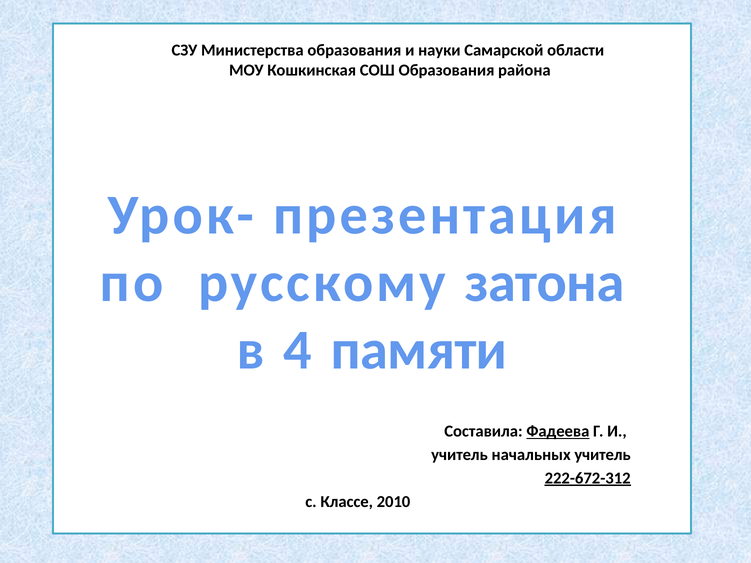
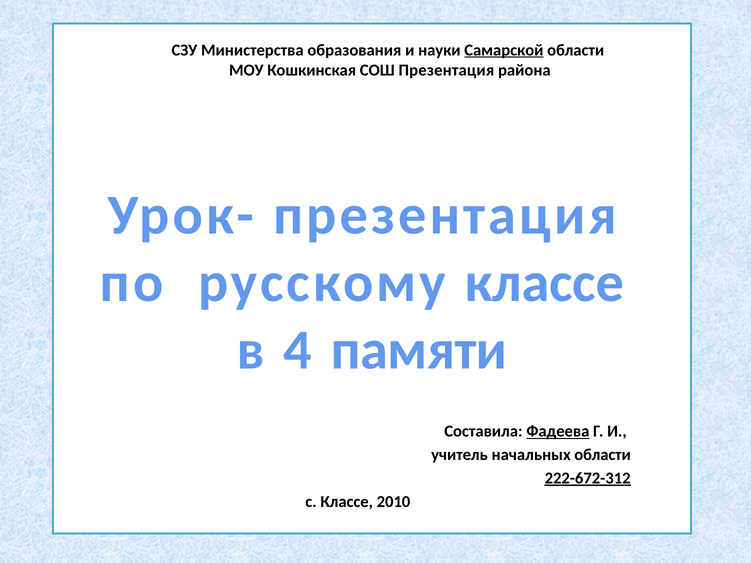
Самарской underline: none -> present
СОШ Образования: Образования -> Презентация
русскому затона: затона -> классе
начальных учитель: учитель -> области
